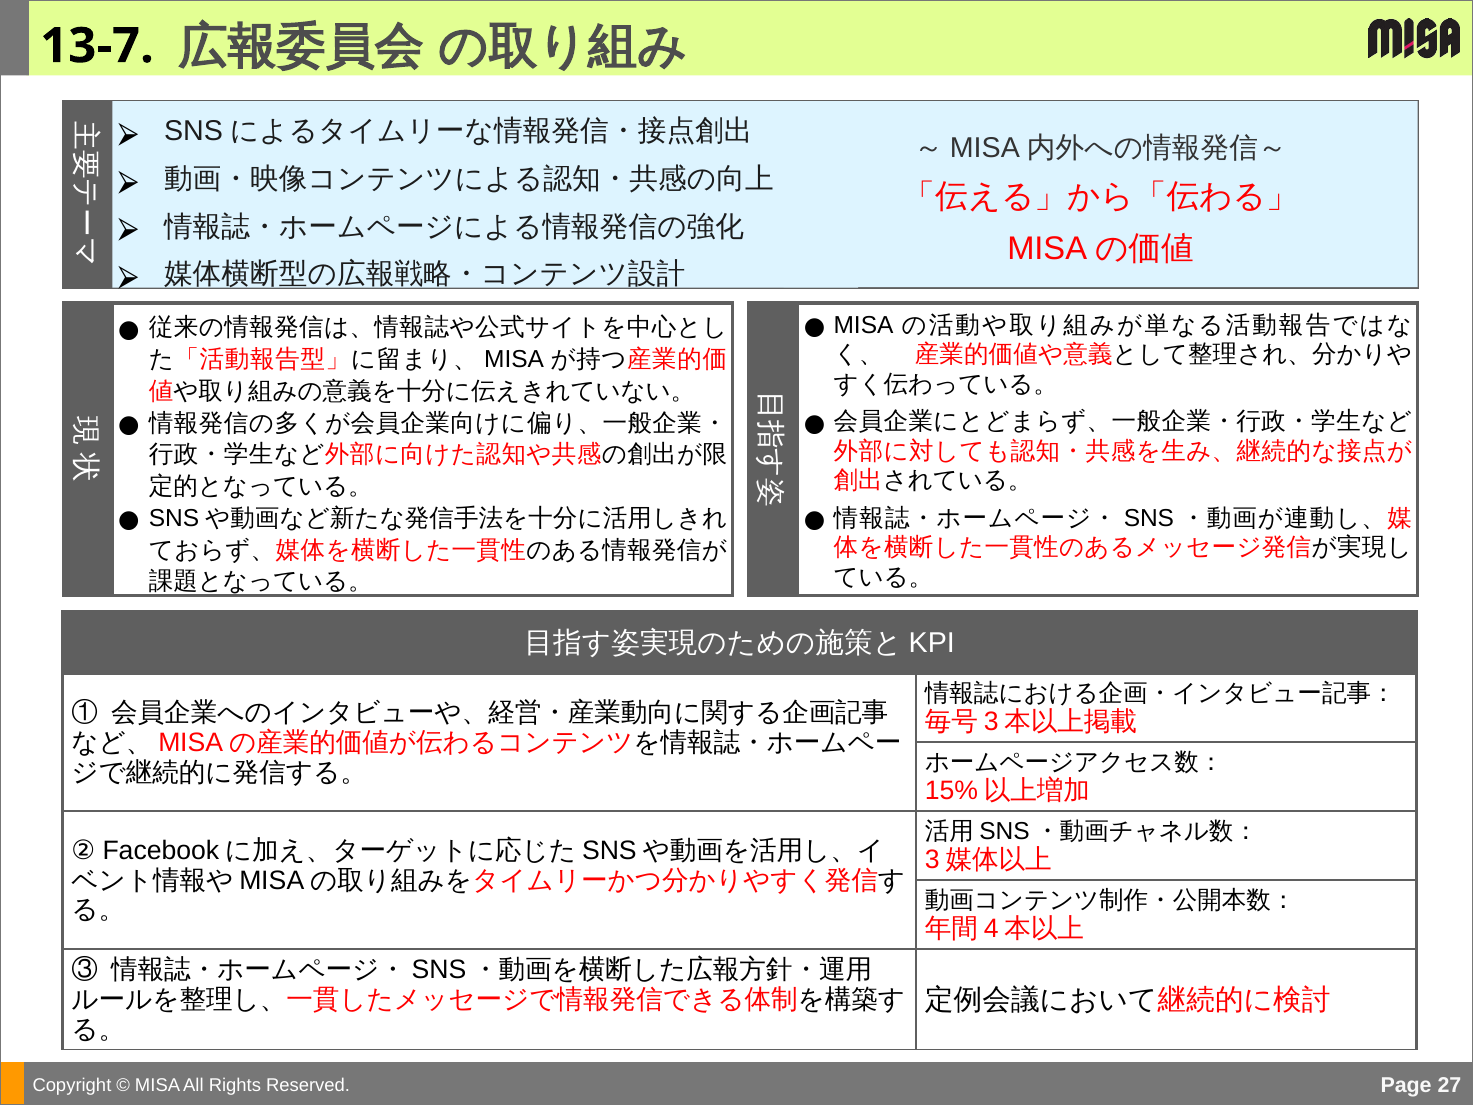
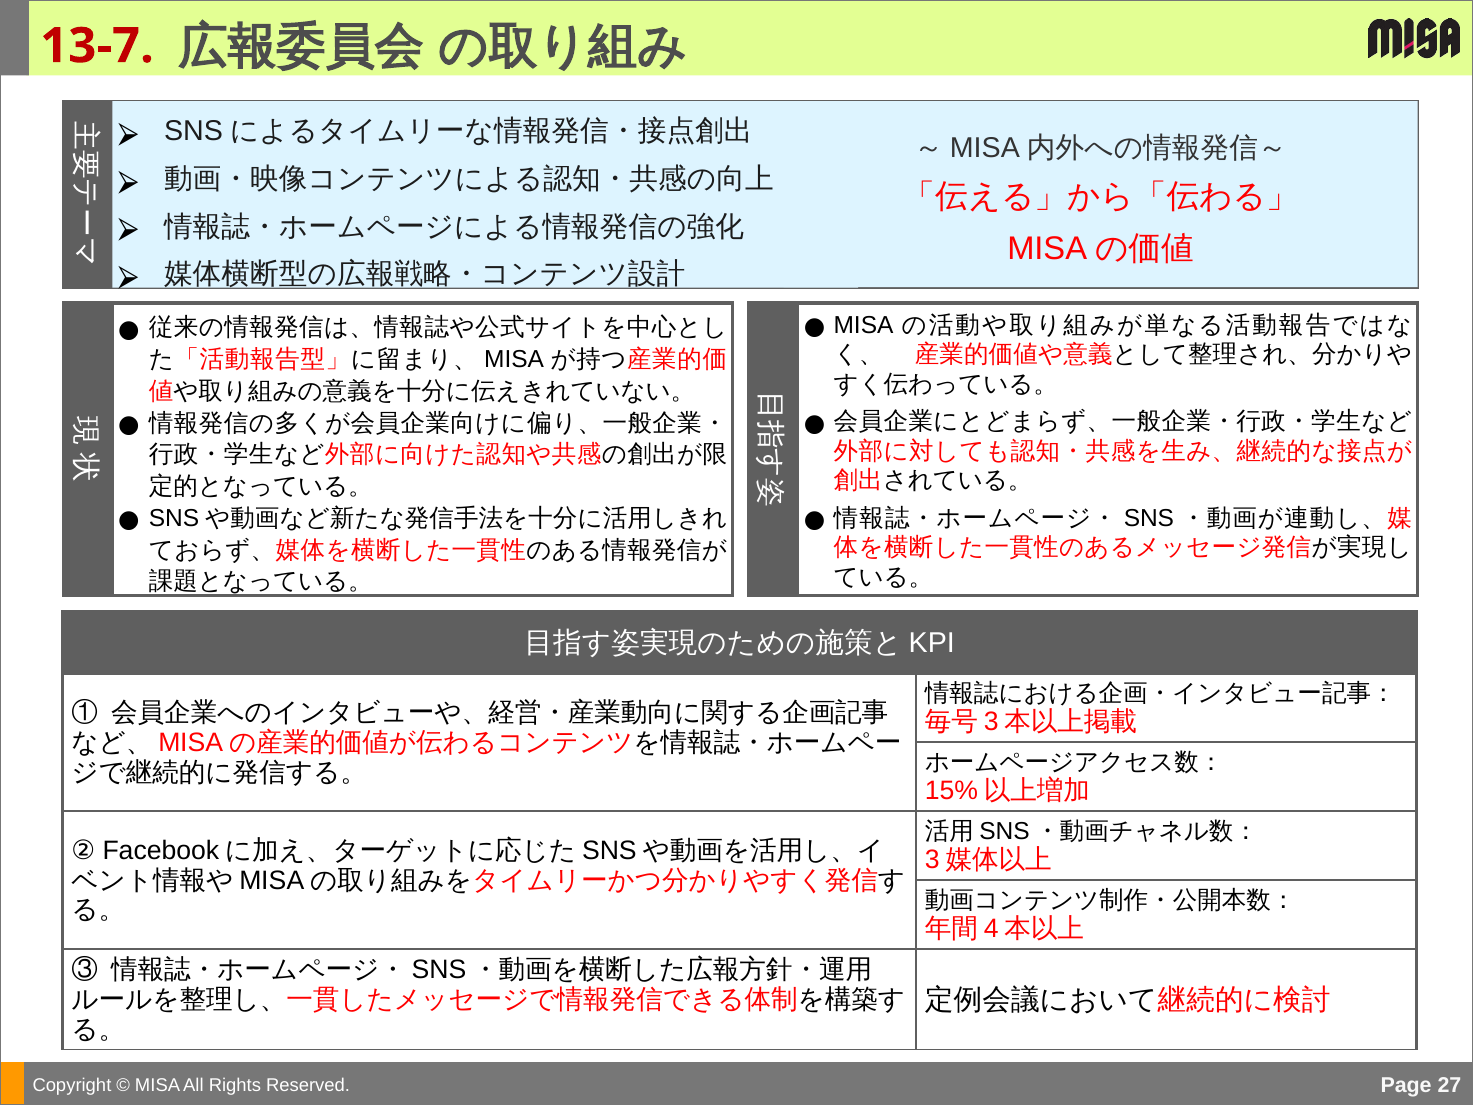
13-7 colour: black -> red
